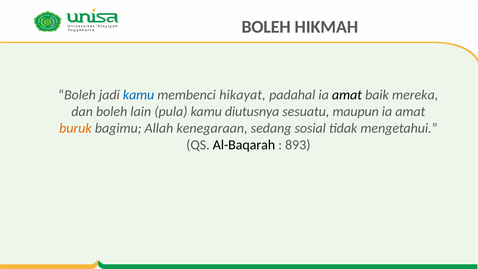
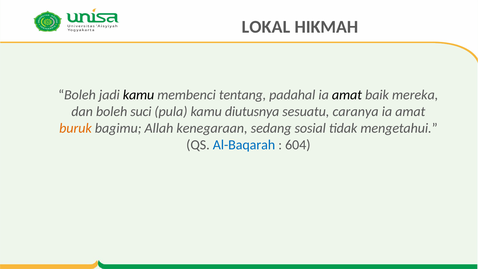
BOLEH at (266, 27): BOLEH -> LOKAL
kamu at (139, 95) colour: blue -> black
hikayat: hikayat -> tentang
lain: lain -> suci
maupun: maupun -> caranya
Al-Baqarah colour: black -> blue
893: 893 -> 604
